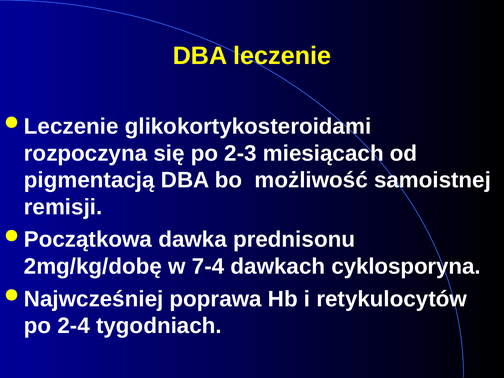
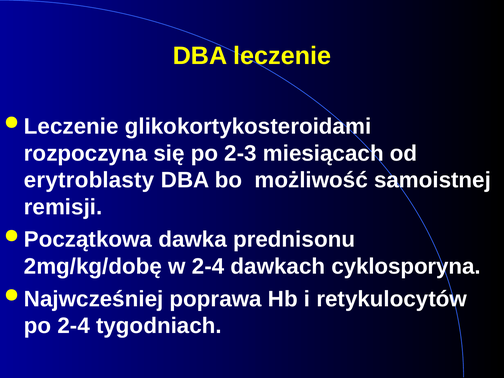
pigmentacją: pigmentacją -> erytroblasty
w 7-4: 7-4 -> 2-4
